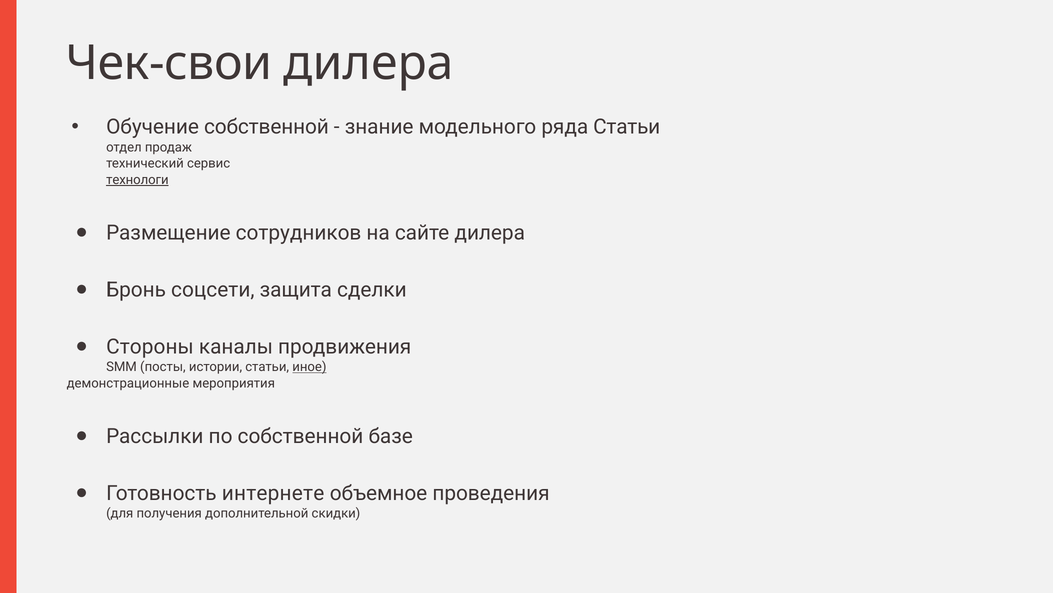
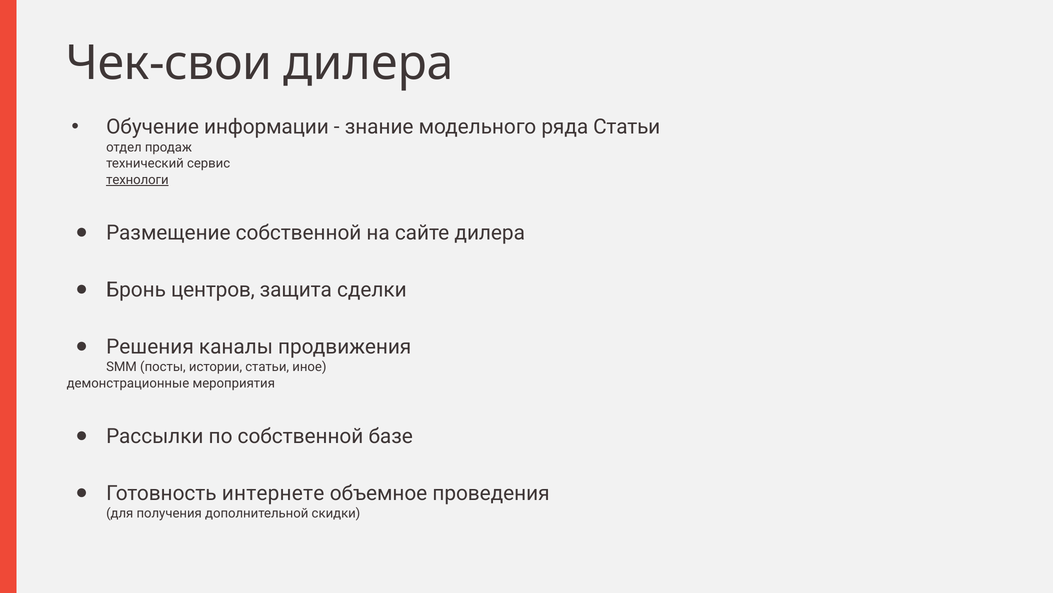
Обучение собственной: собственной -> информации
Размещение сотрудников: сотрудников -> собственной
соцсети: соцсети -> центров
Стороны: Стороны -> Решения
иное underline: present -> none
